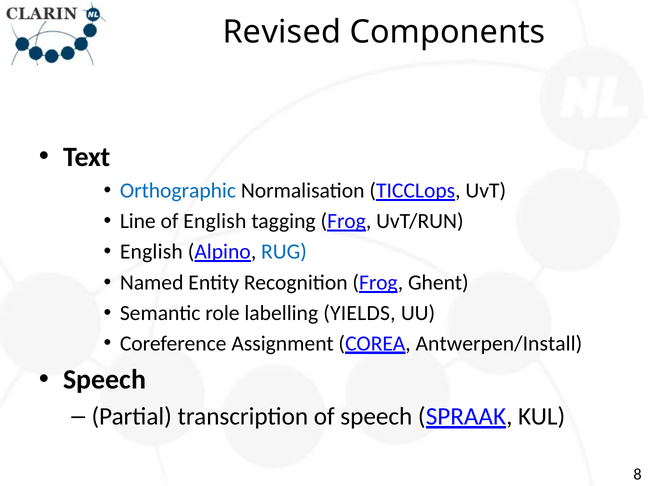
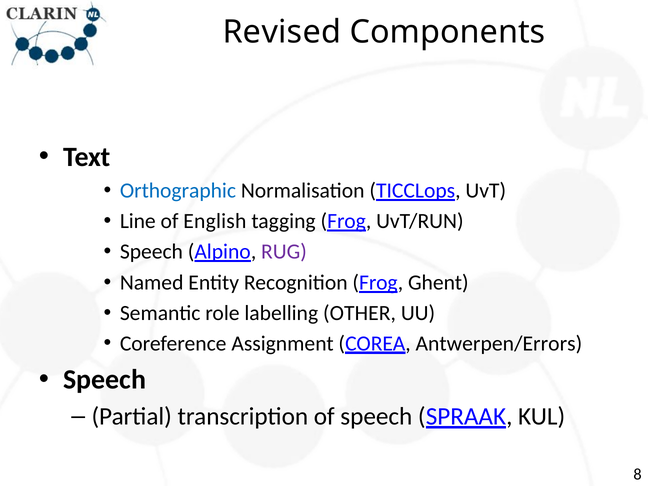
English at (151, 252): English -> Speech
RUG colour: blue -> purple
YIELDS: YIELDS -> OTHER
Antwerpen/Install: Antwerpen/Install -> Antwerpen/Errors
